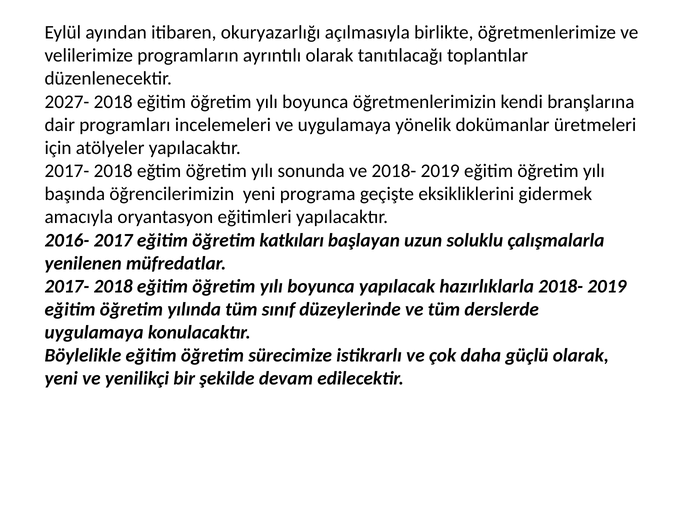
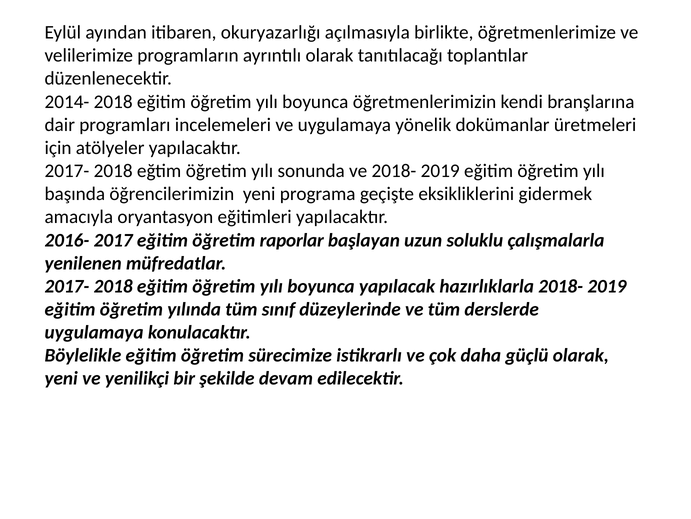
2027-: 2027- -> 2014-
katkıları: katkıları -> raporlar
